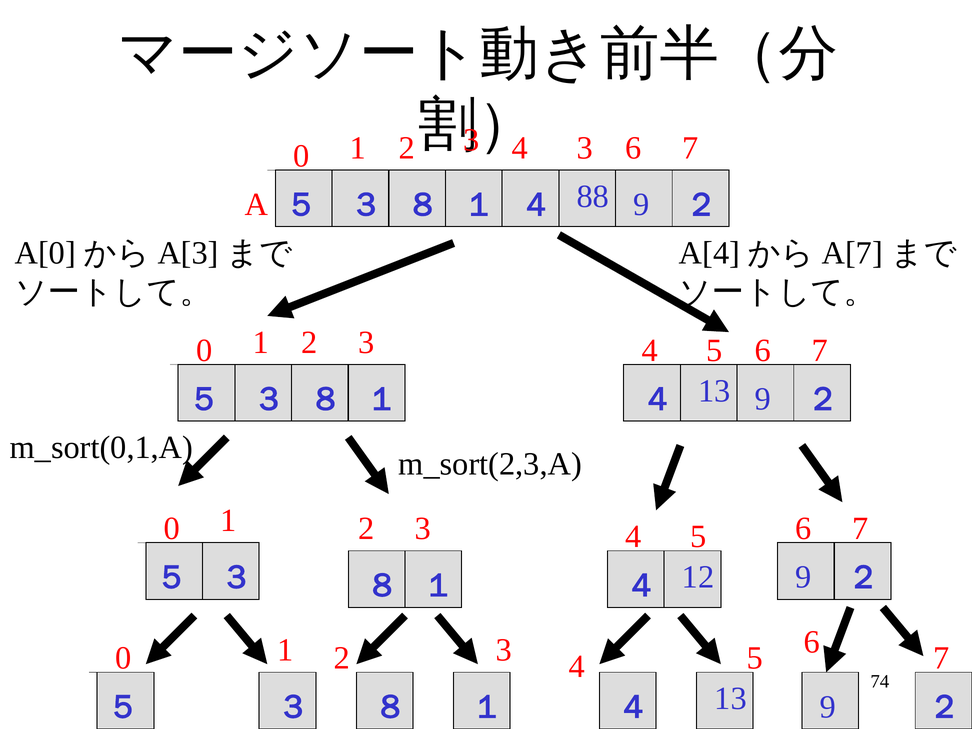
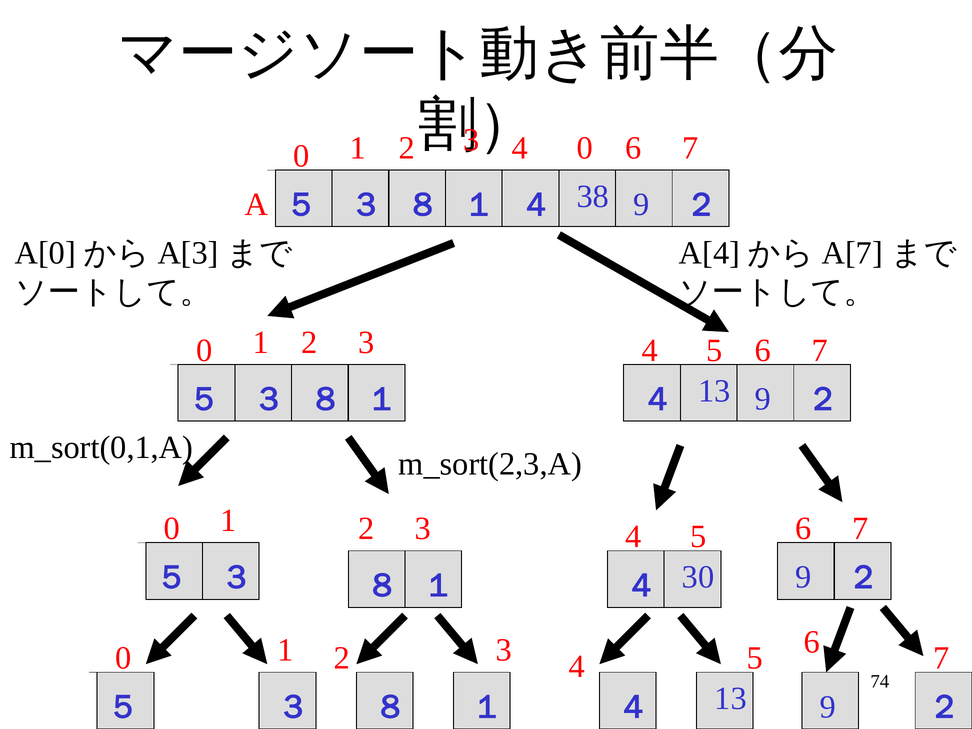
3 at (585, 148): 3 -> 0
88: 88 -> 38
12: 12 -> 30
